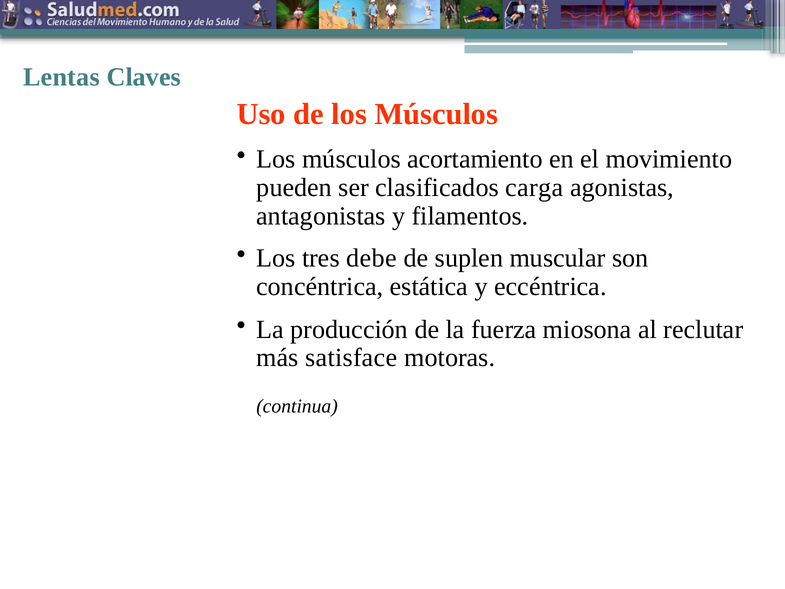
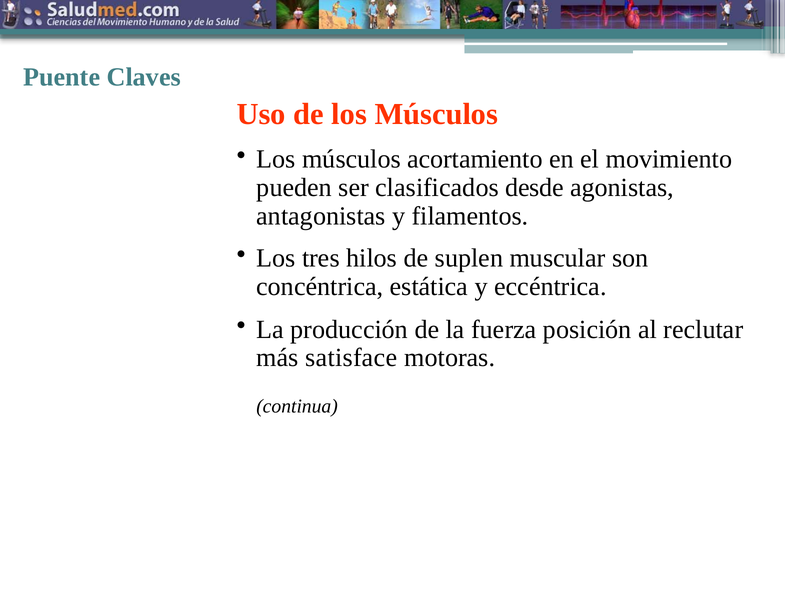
Lentas: Lentas -> Puente
carga: carga -> desde
debe: debe -> hilos
miosona: miosona -> posición
